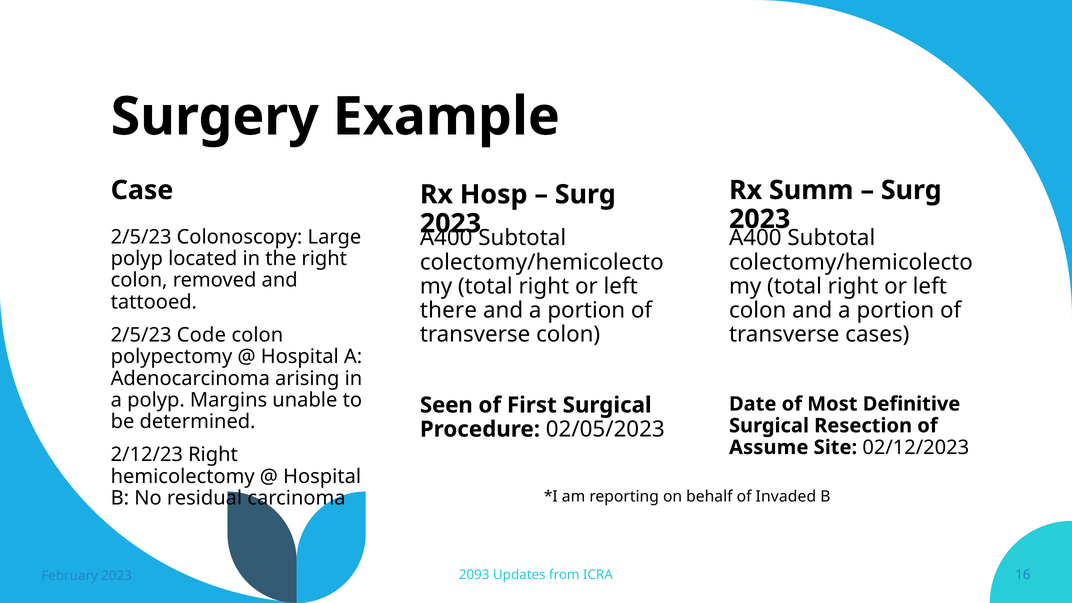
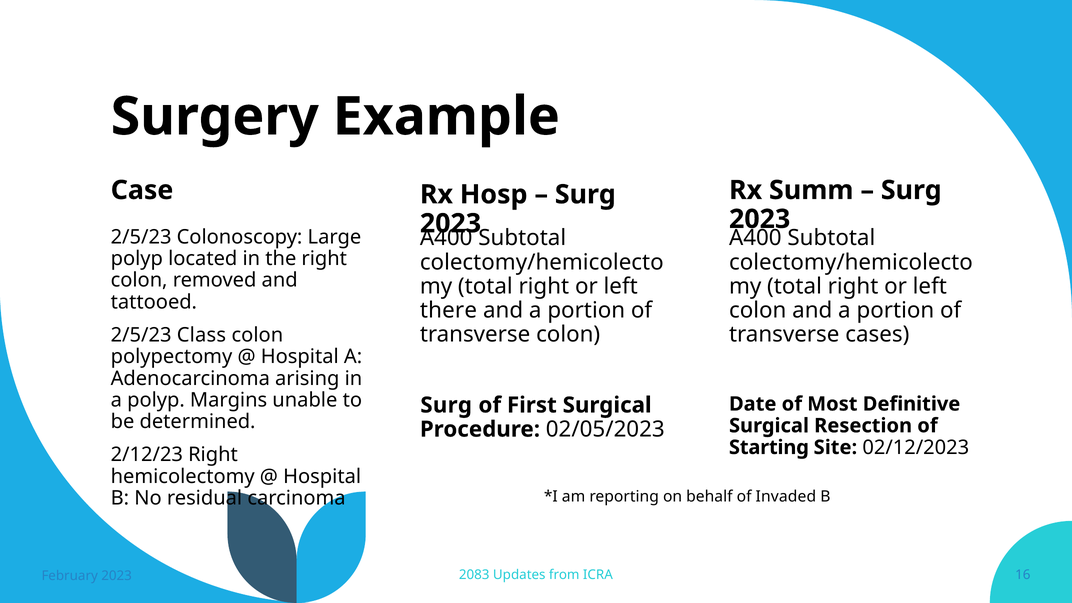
Code: Code -> Class
Seen at (446, 405): Seen -> Surg
Assume: Assume -> Starting
2093: 2093 -> 2083
